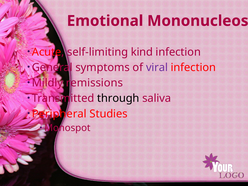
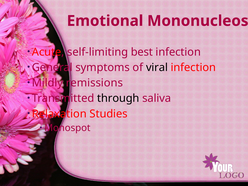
kind: kind -> best
viral colour: purple -> black
Peripheral: Peripheral -> Relaxation
